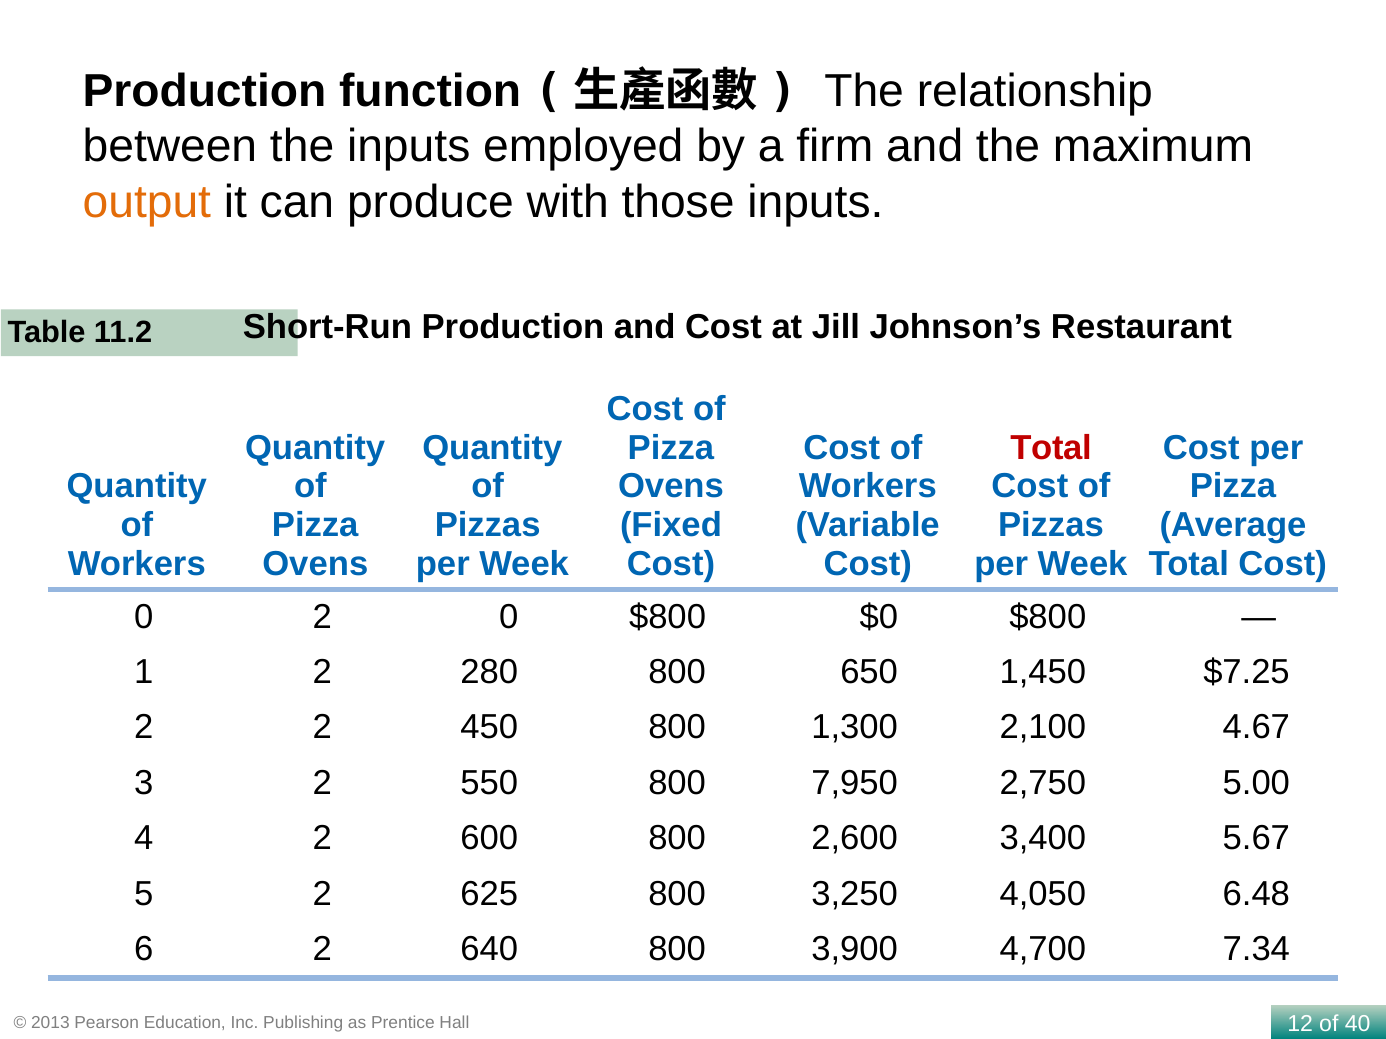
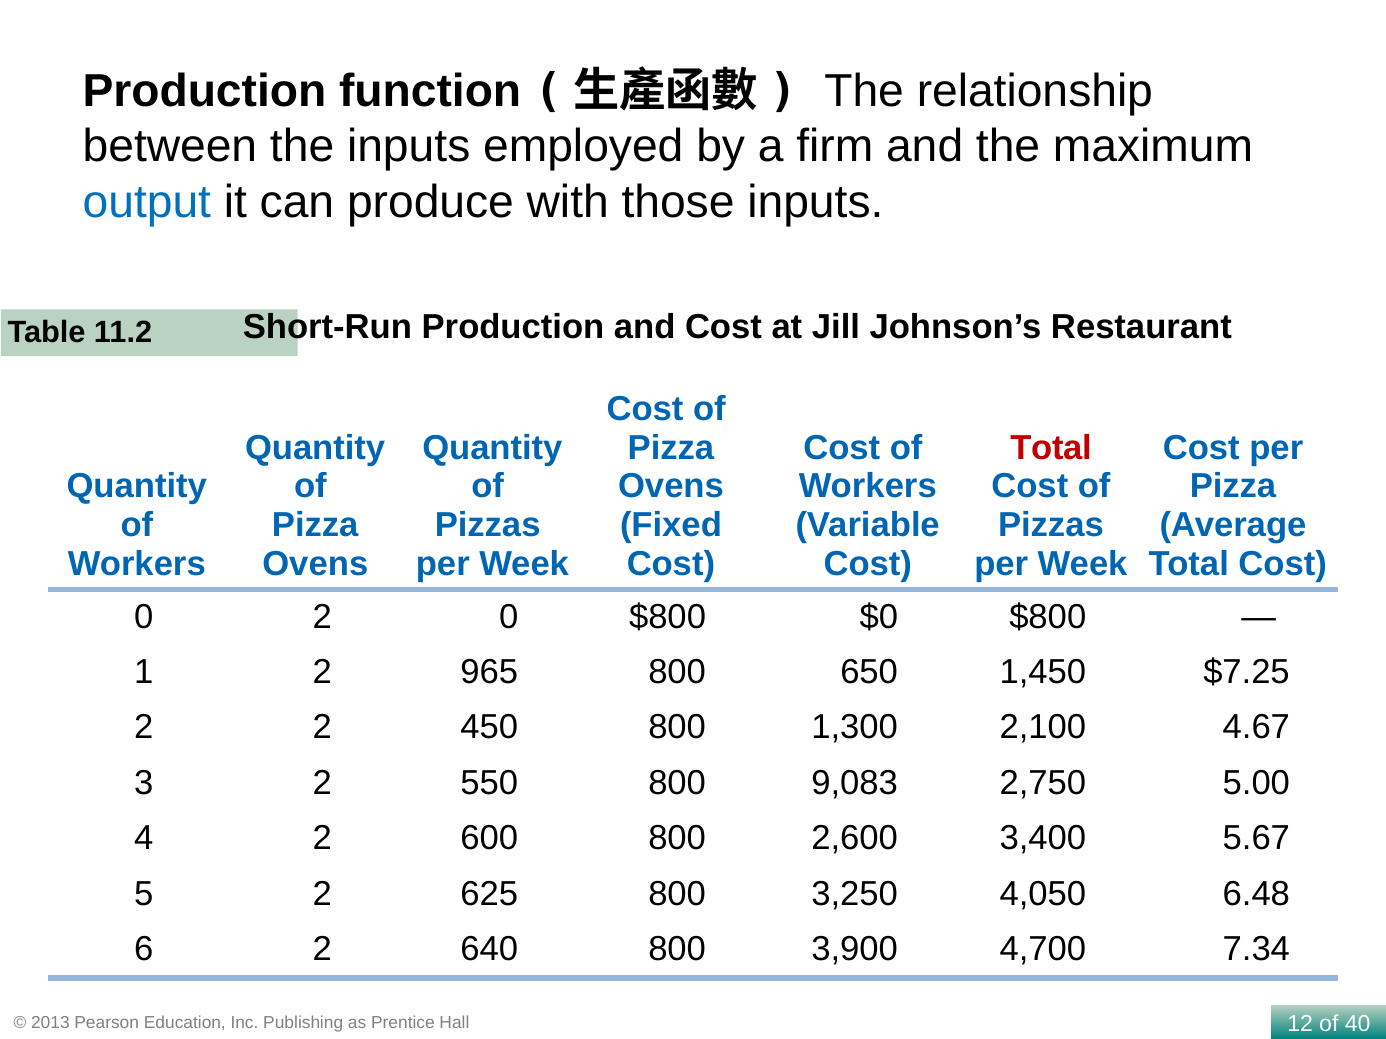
output colour: orange -> blue
280: 280 -> 965
7,950: 7,950 -> 9,083
